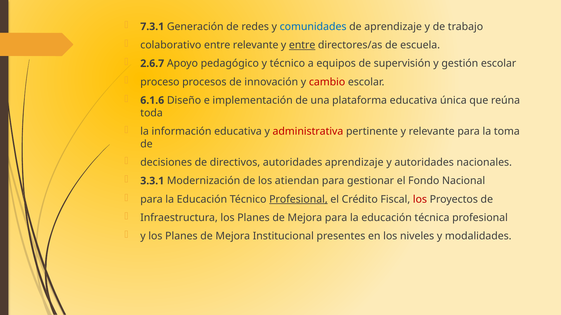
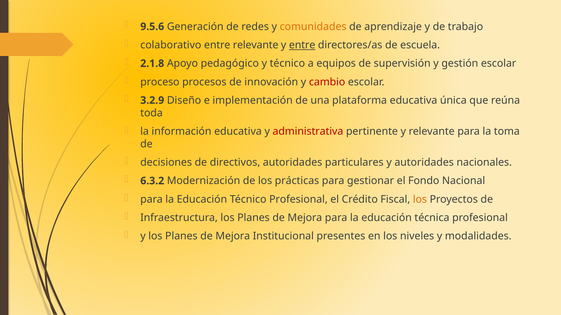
7.3.1: 7.3.1 -> 9.5.6
comunidades colour: blue -> orange
2.6.7: 2.6.7 -> 2.1.8
6.1.6: 6.1.6 -> 3.2.9
autoridades aprendizaje: aprendizaje -> particulares
3.3.1: 3.3.1 -> 6.3.2
atiendan: atiendan -> prácticas
Profesional at (298, 200) underline: present -> none
los at (420, 200) colour: red -> orange
